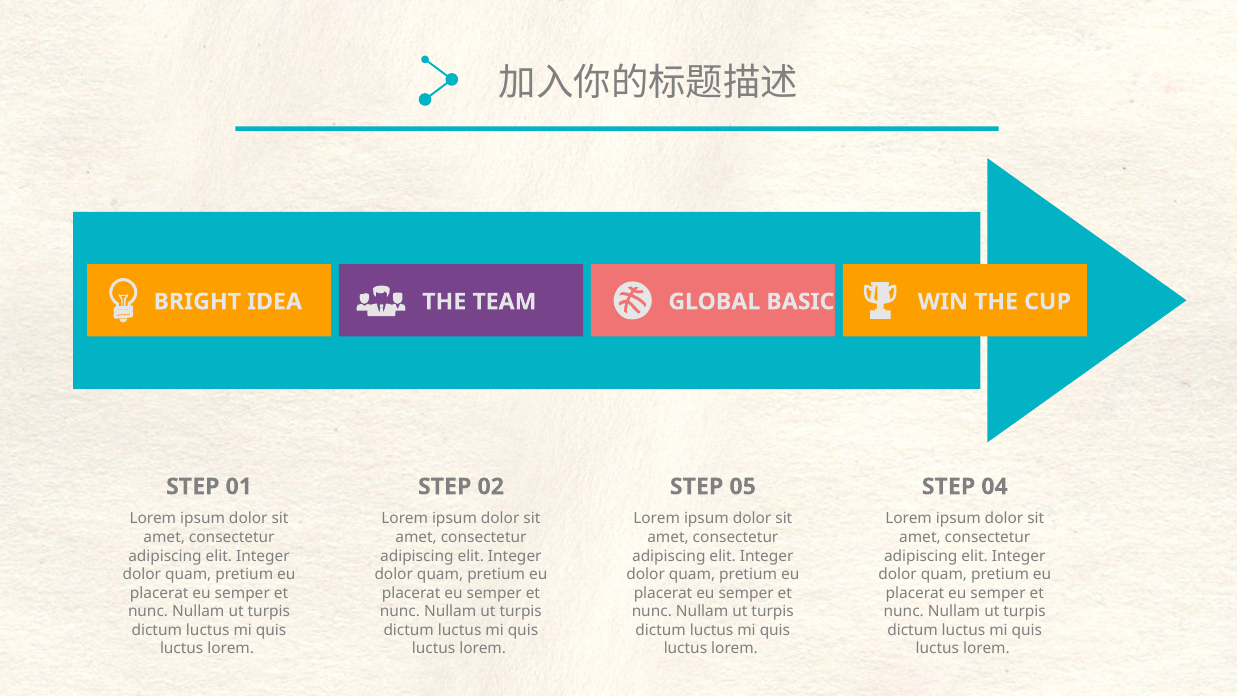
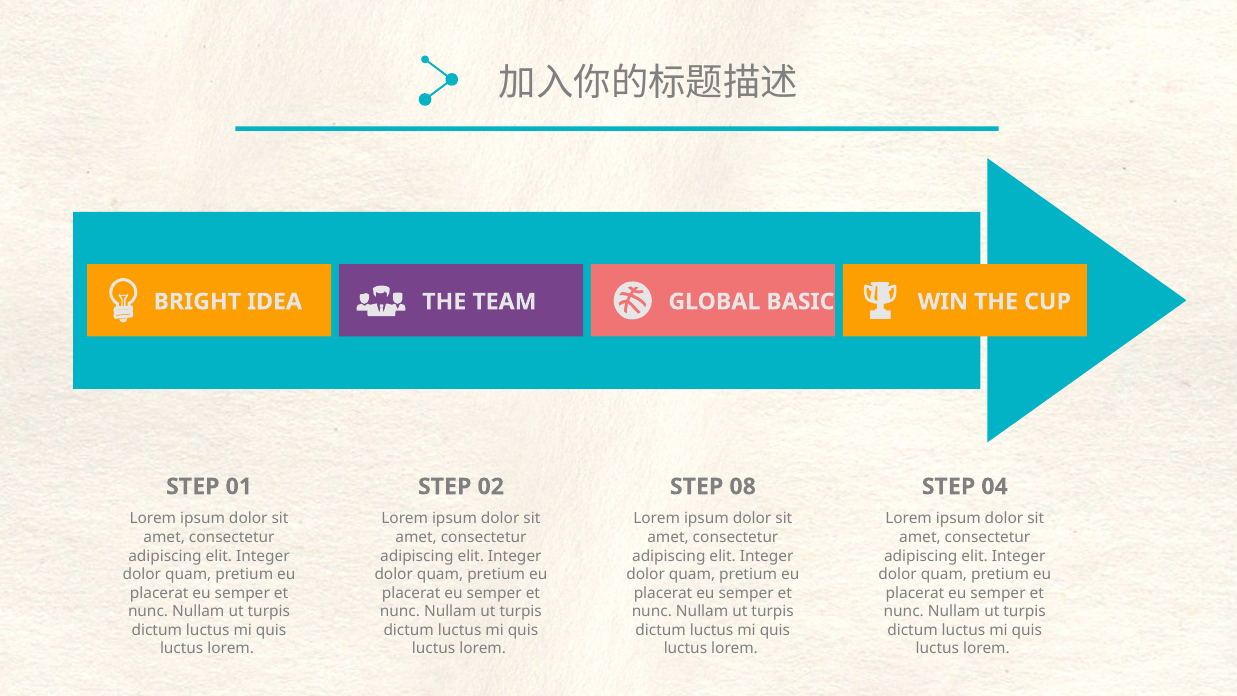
05: 05 -> 08
